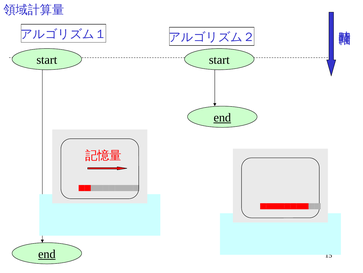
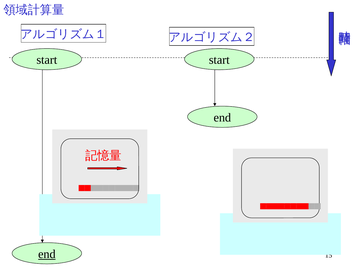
end at (222, 117) underline: present -> none
